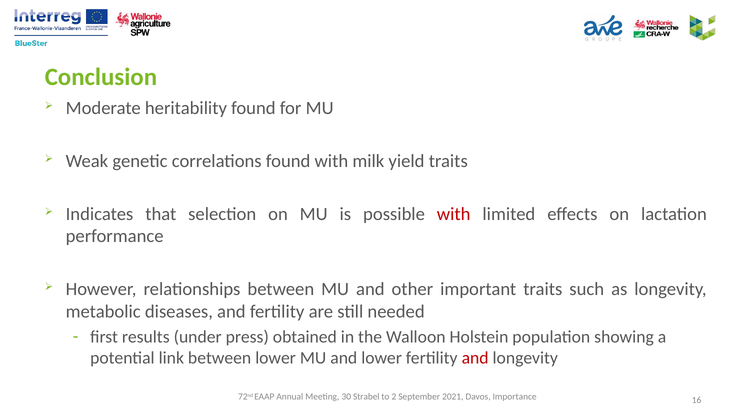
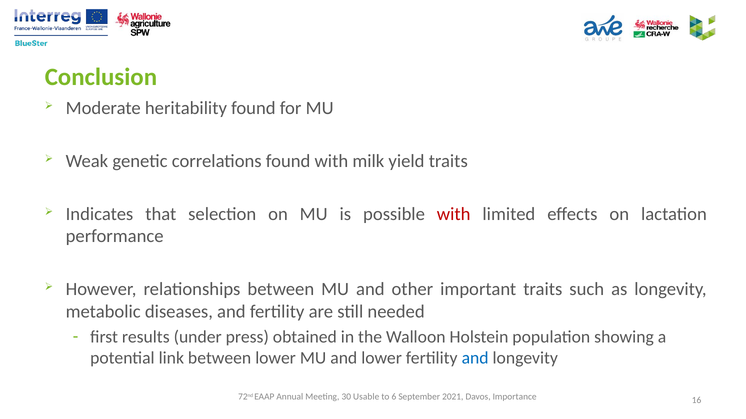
and at (475, 359) colour: red -> blue
Strabel: Strabel -> Usable
2: 2 -> 6
